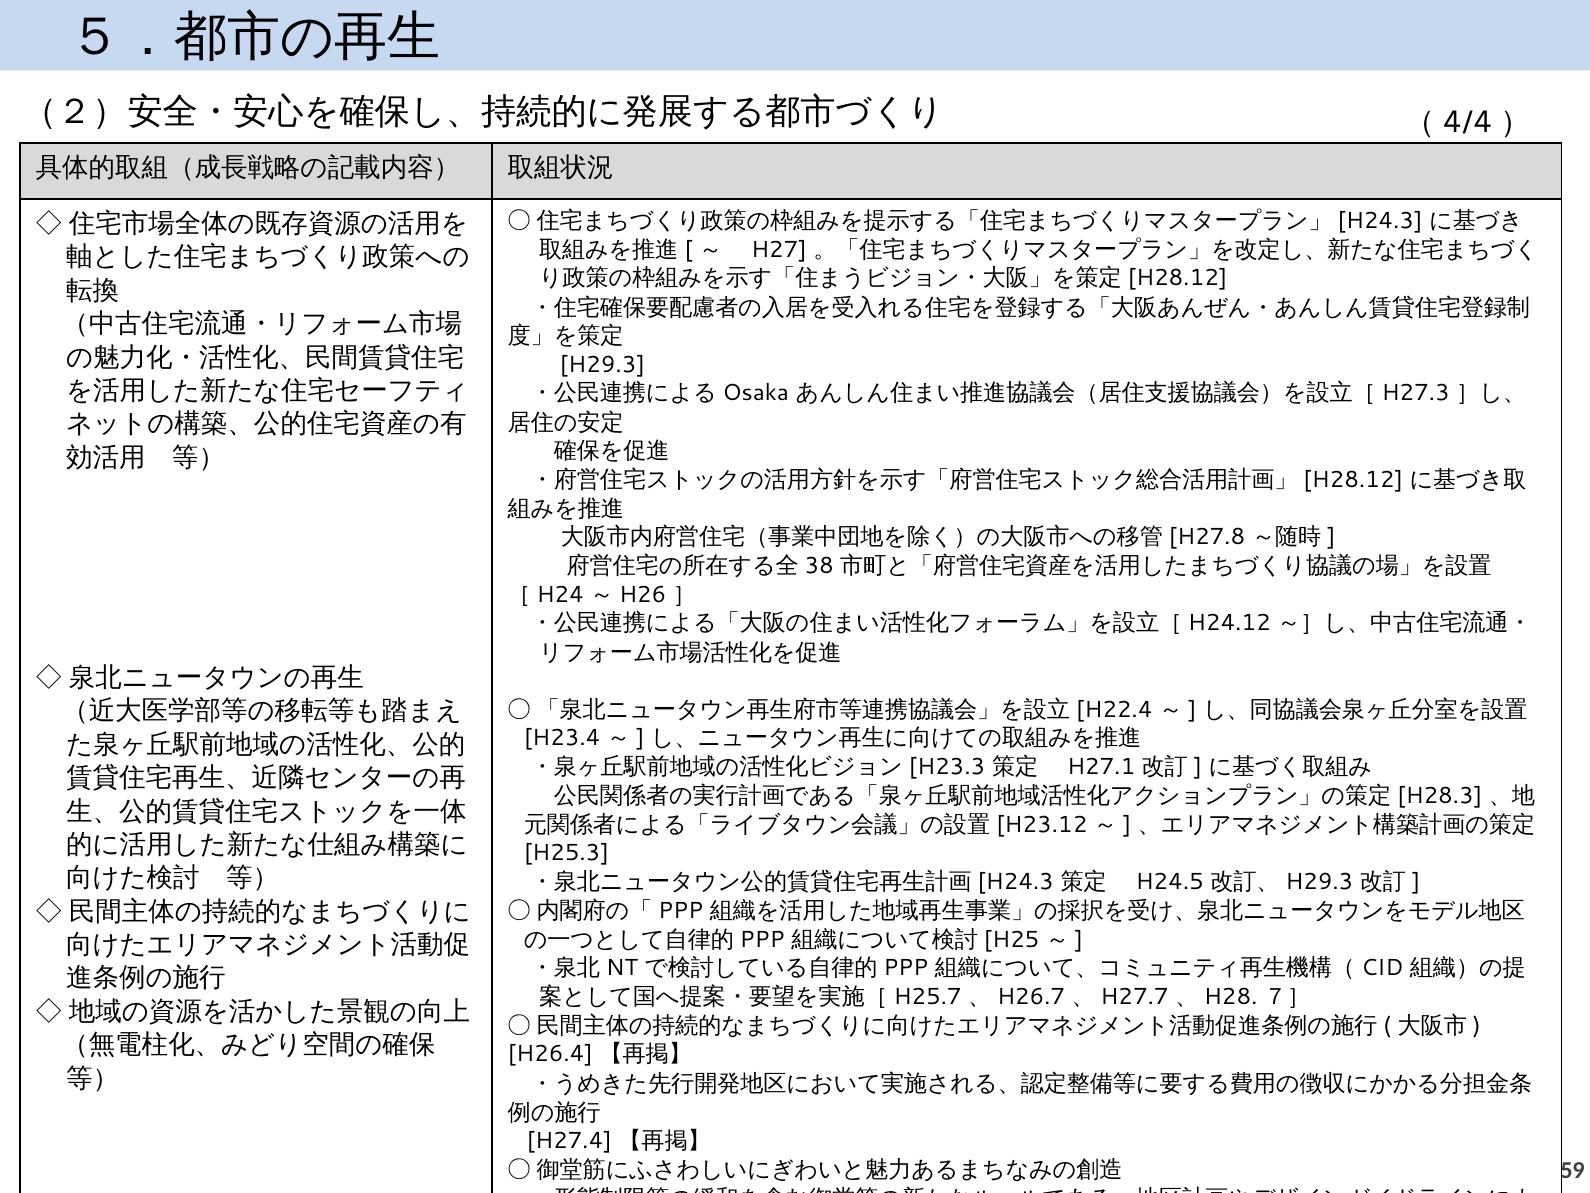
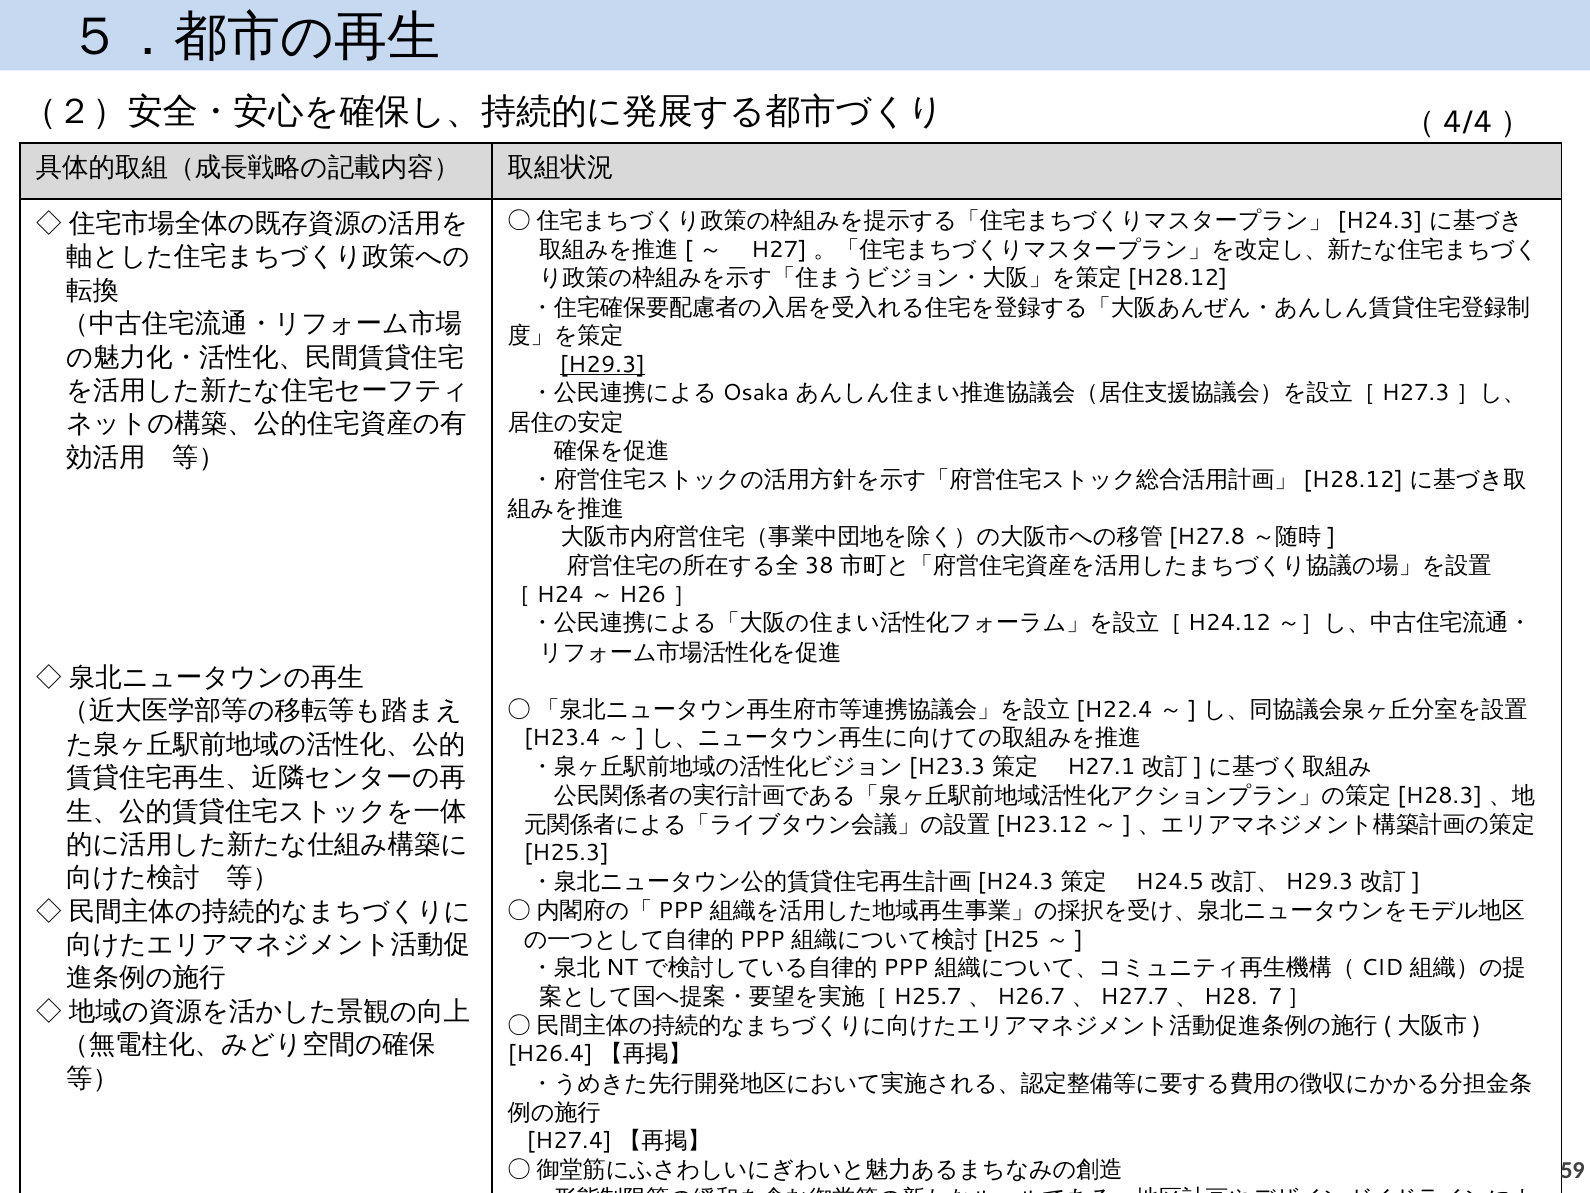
H29.3 underline: none -> present
